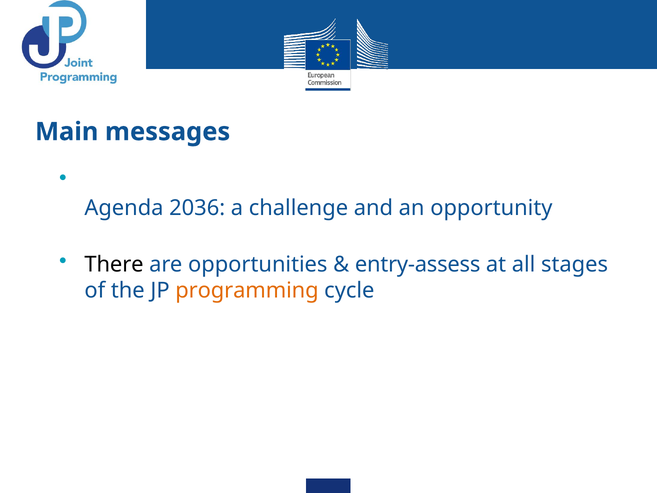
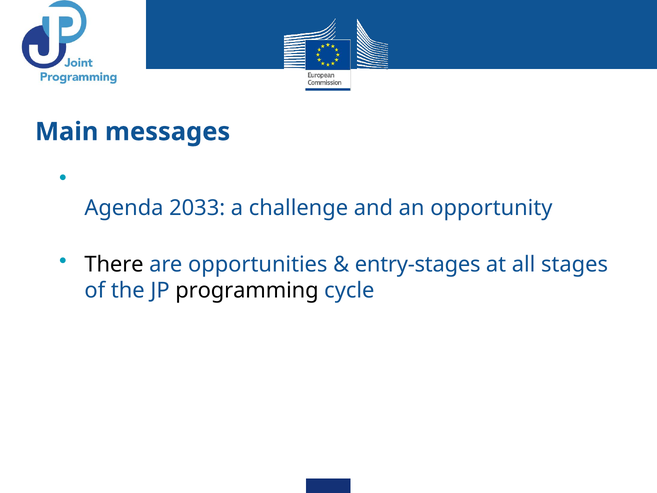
2036: 2036 -> 2033
entry-assess: entry-assess -> entry-stages
programming colour: orange -> black
